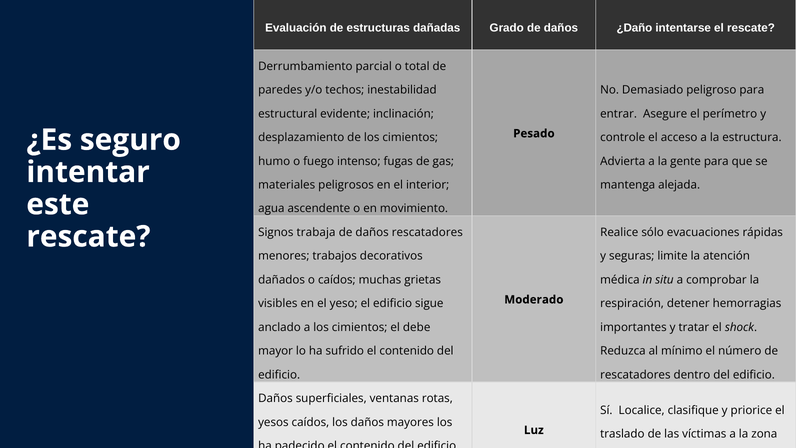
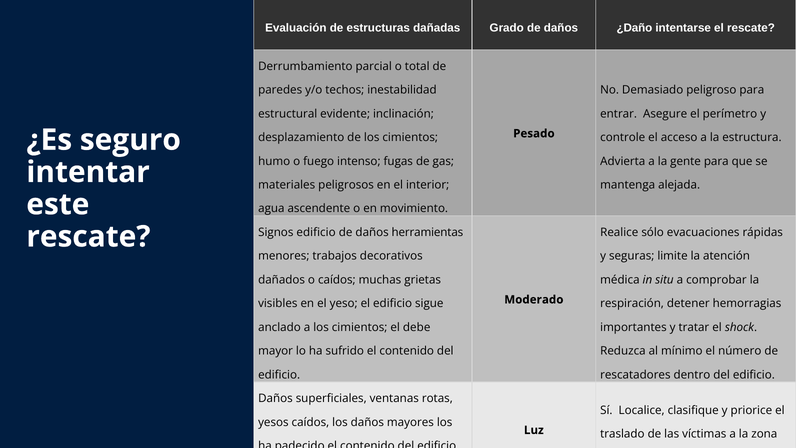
Signos trabaja: trabaja -> edificio
daños rescatadores: rescatadores -> herramientas
